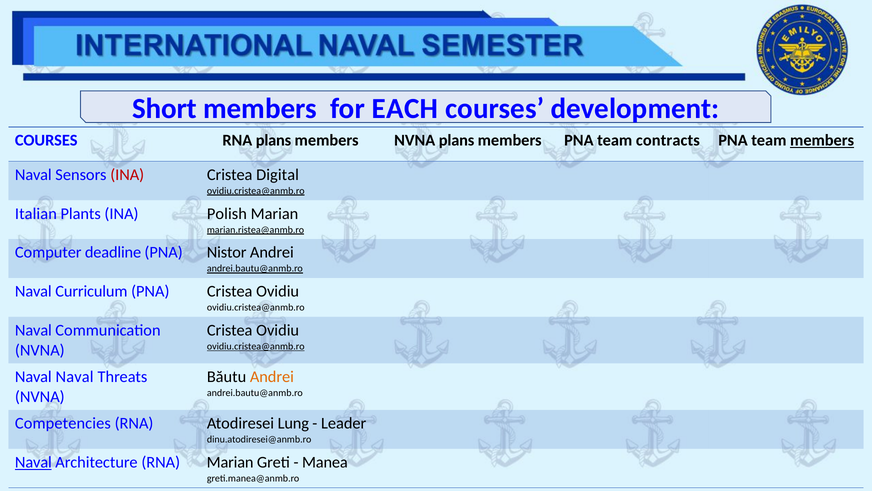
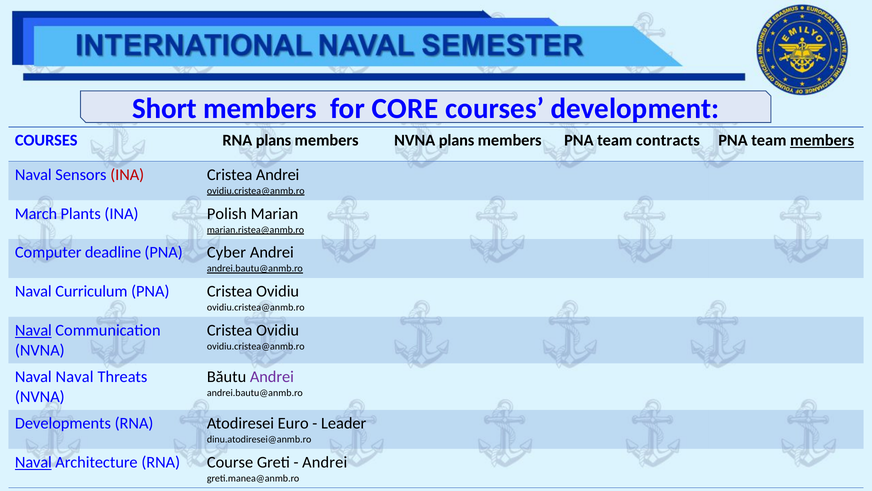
EACH: EACH -> CORE
Cristea Digital: Digital -> Andrei
Italian: Italian -> March
Nistor: Nistor -> Cyber
Naval at (33, 330) underline: none -> present
ovidiu.cristea@anmb.ro at (256, 346) underline: present -> none
Andrei at (272, 377) colour: orange -> purple
Competencies: Competencies -> Developments
Lung: Lung -> Euro
RNA Marian: Marian -> Course
Manea at (325, 462): Manea -> Andrei
